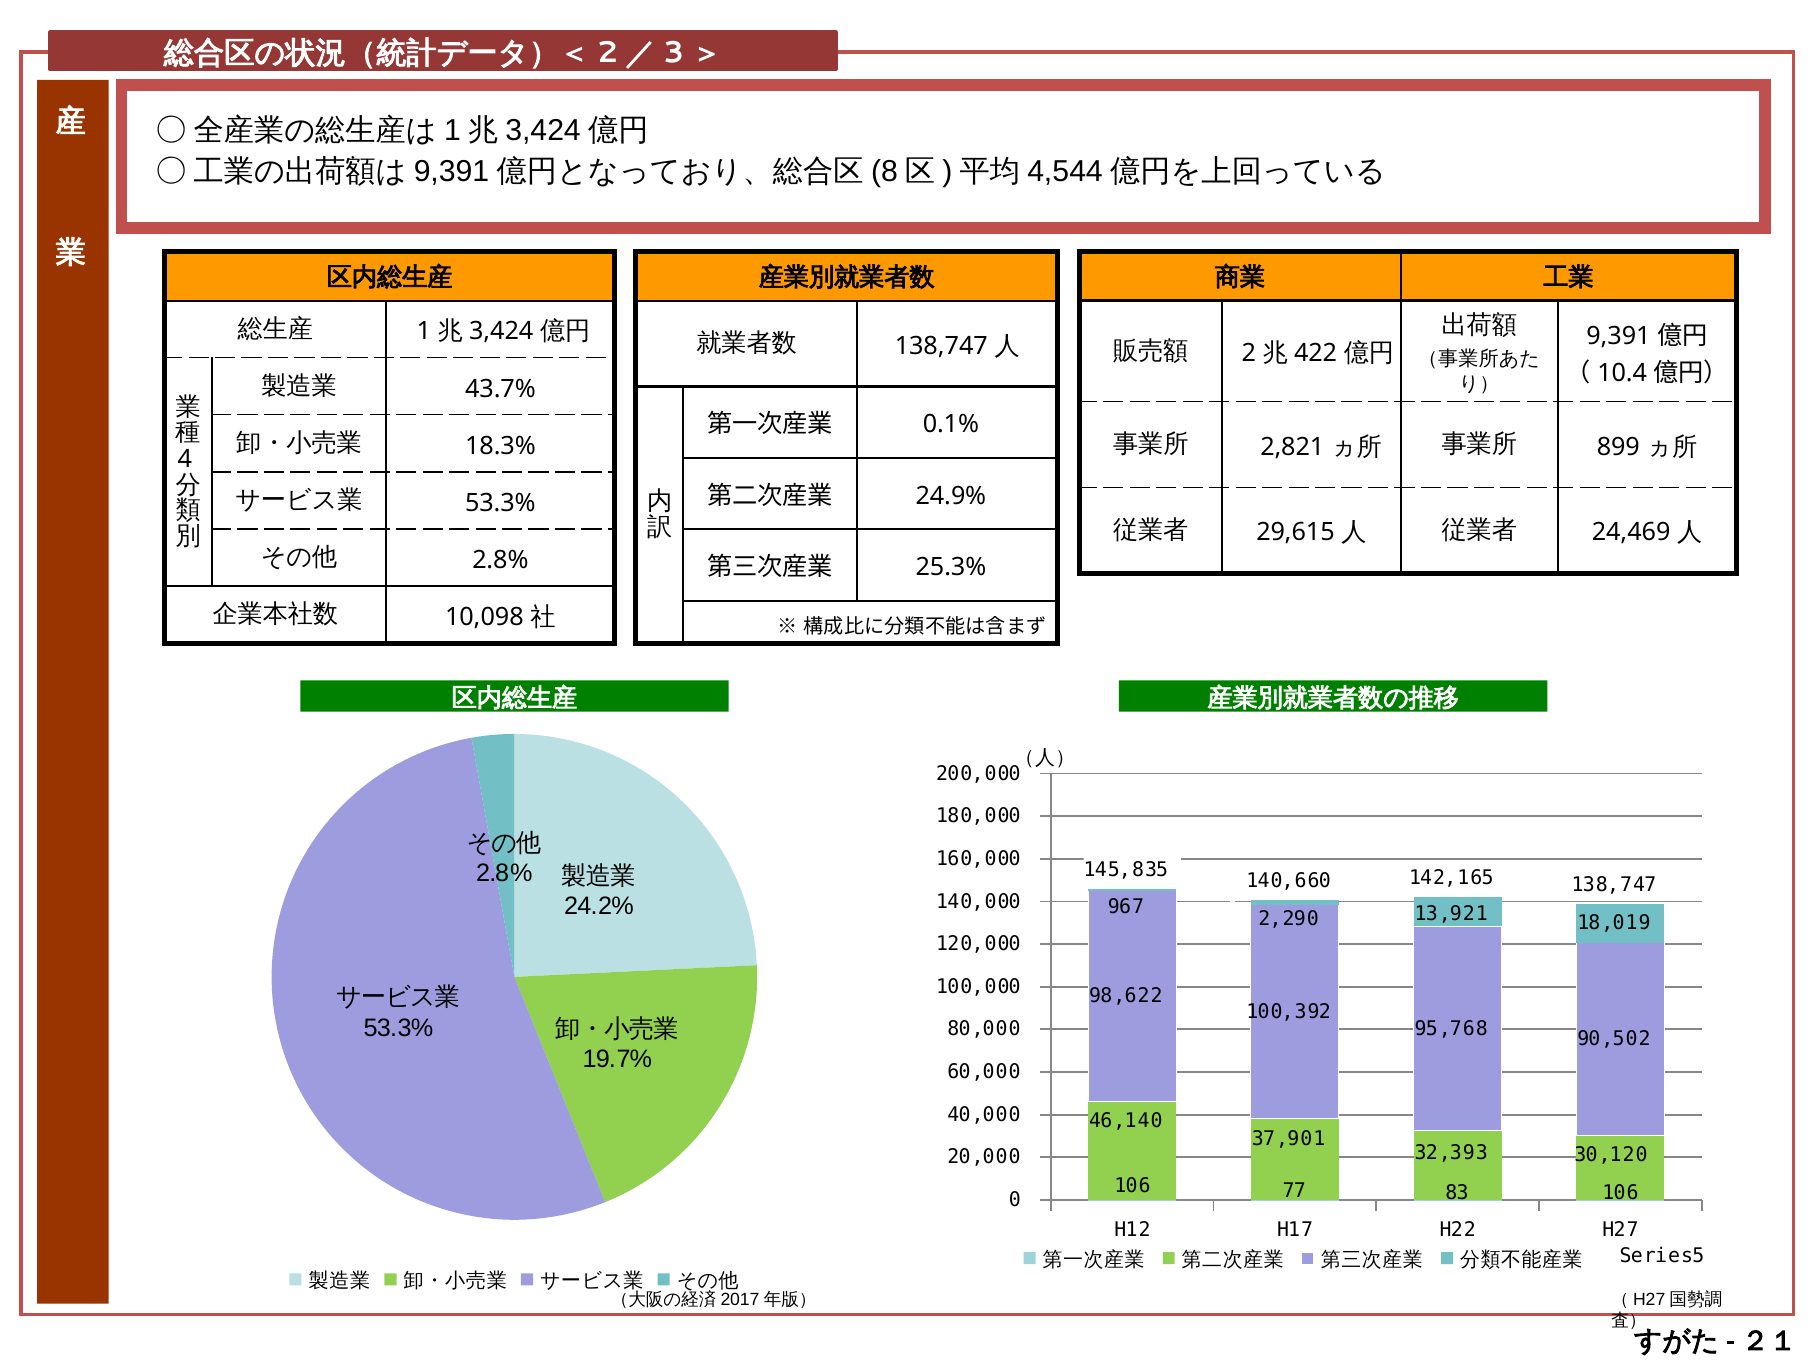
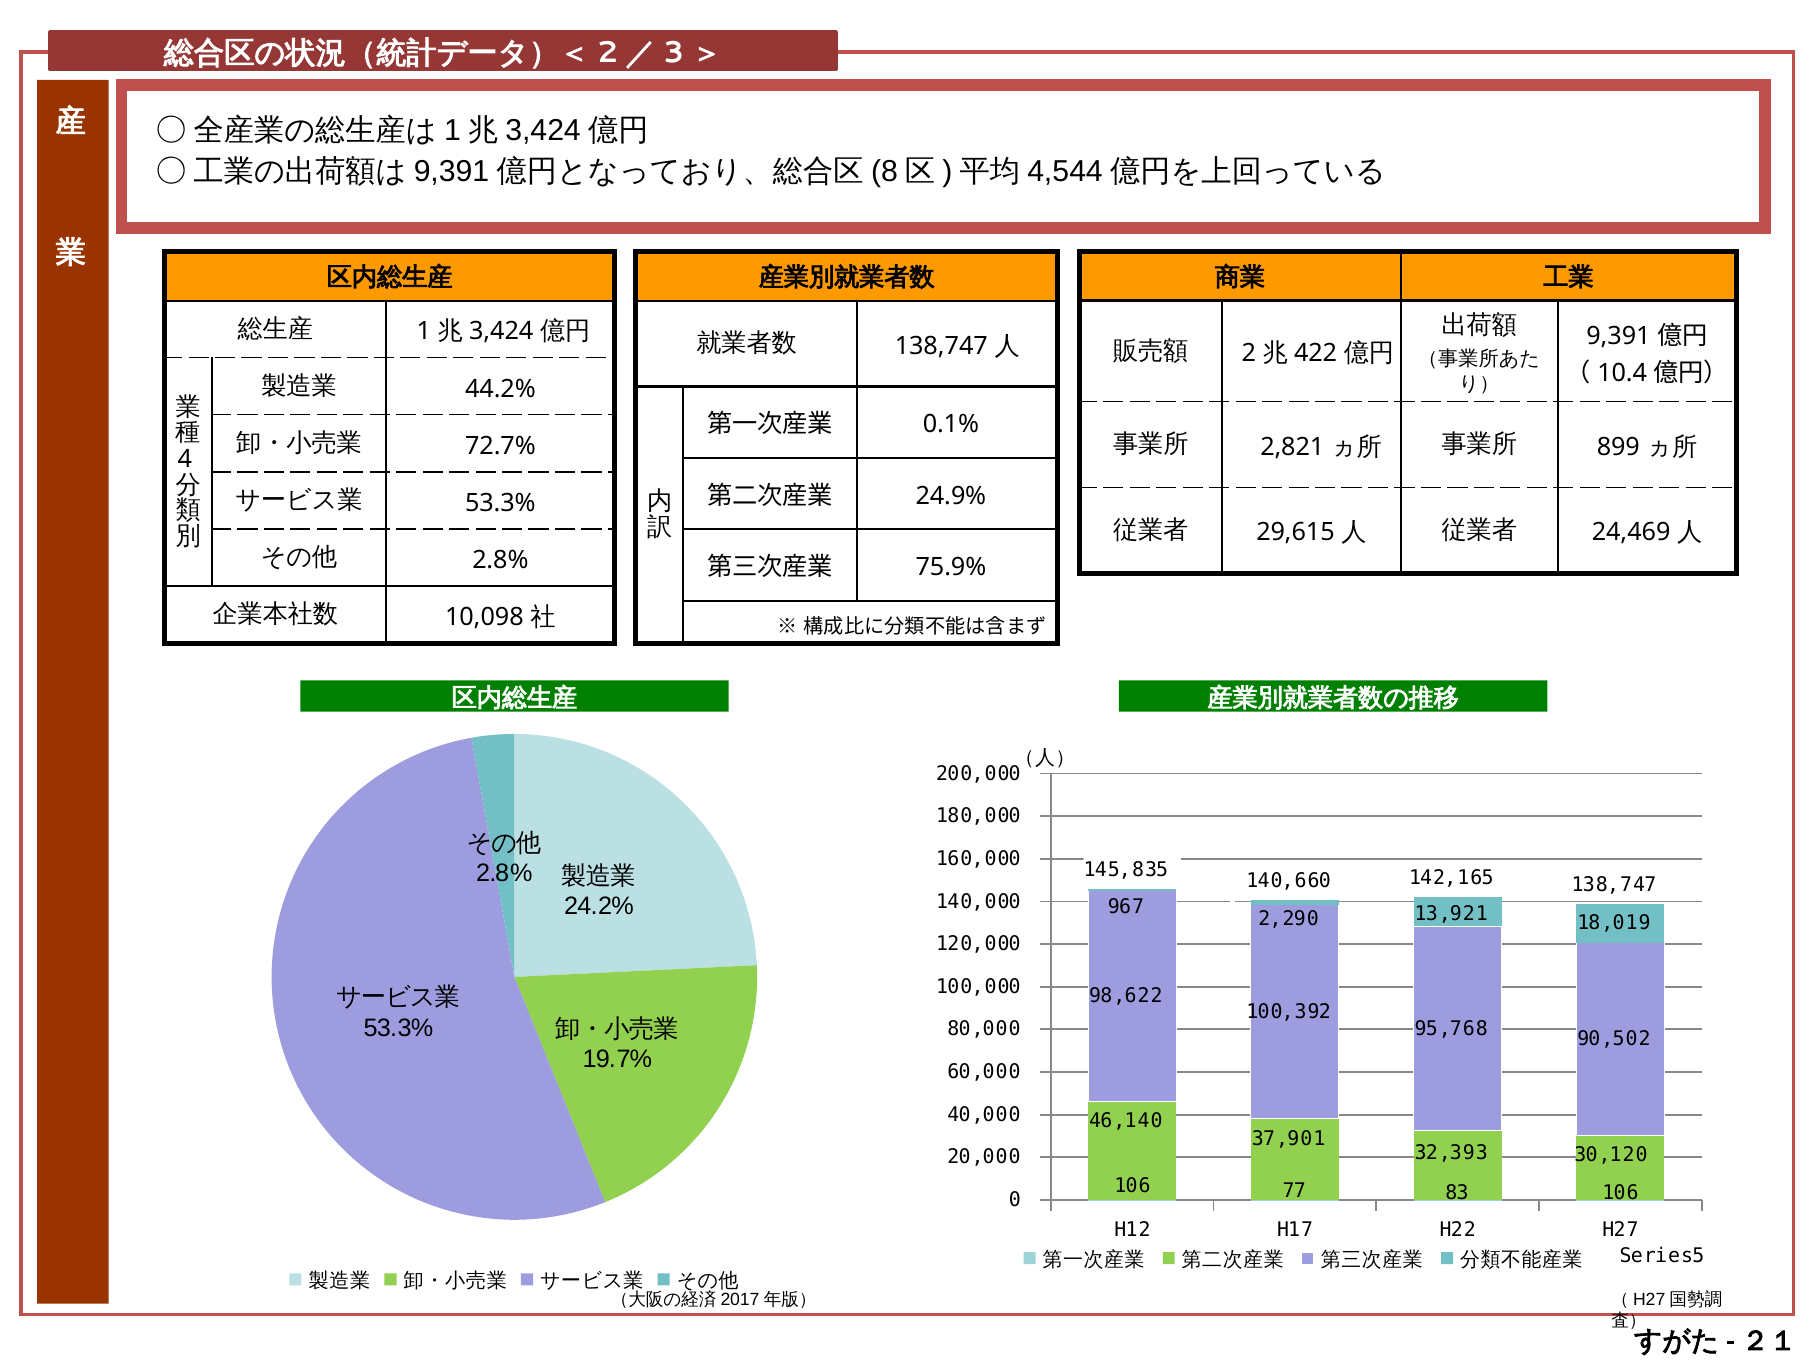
43.7%: 43.7% -> 44.2%
18.3%: 18.3% -> 72.7%
25.3%: 25.3% -> 75.9%
